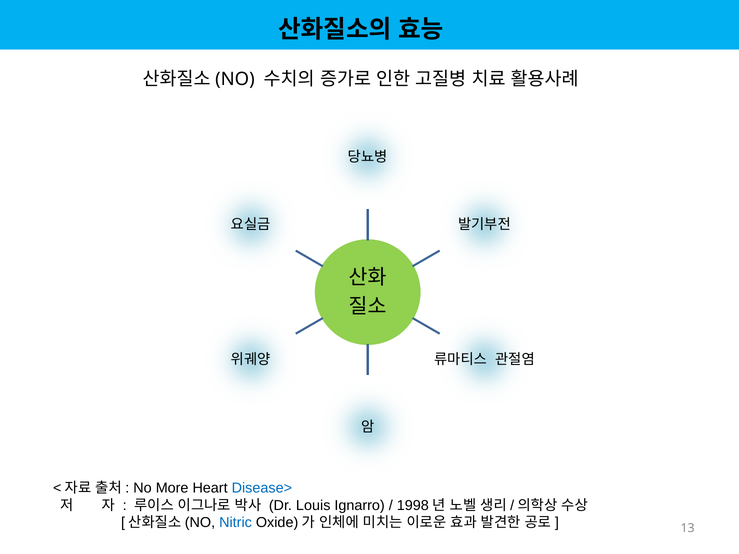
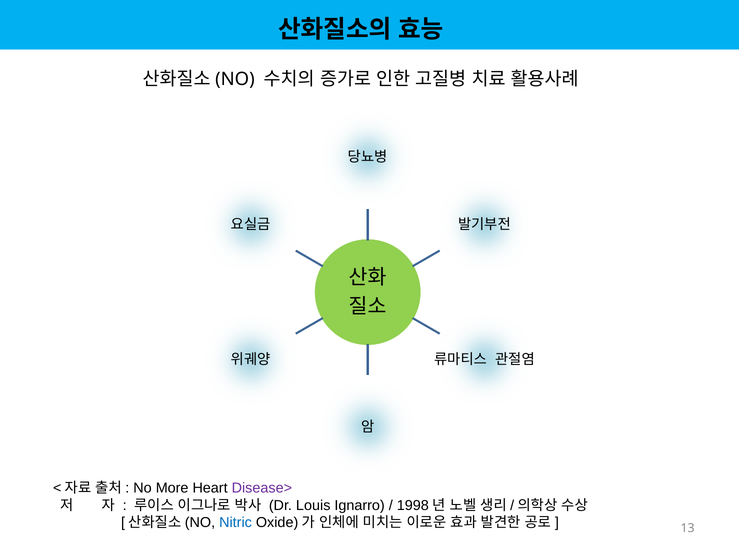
Disease> colour: blue -> purple
